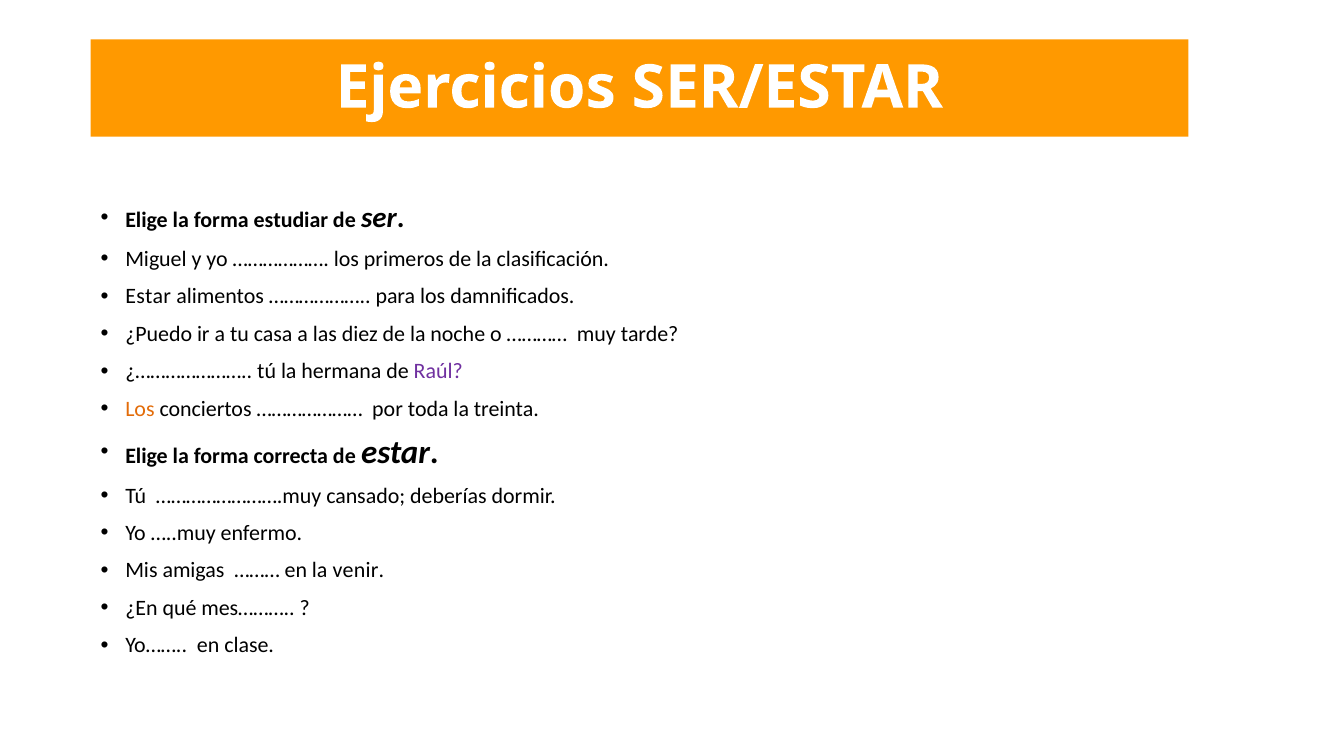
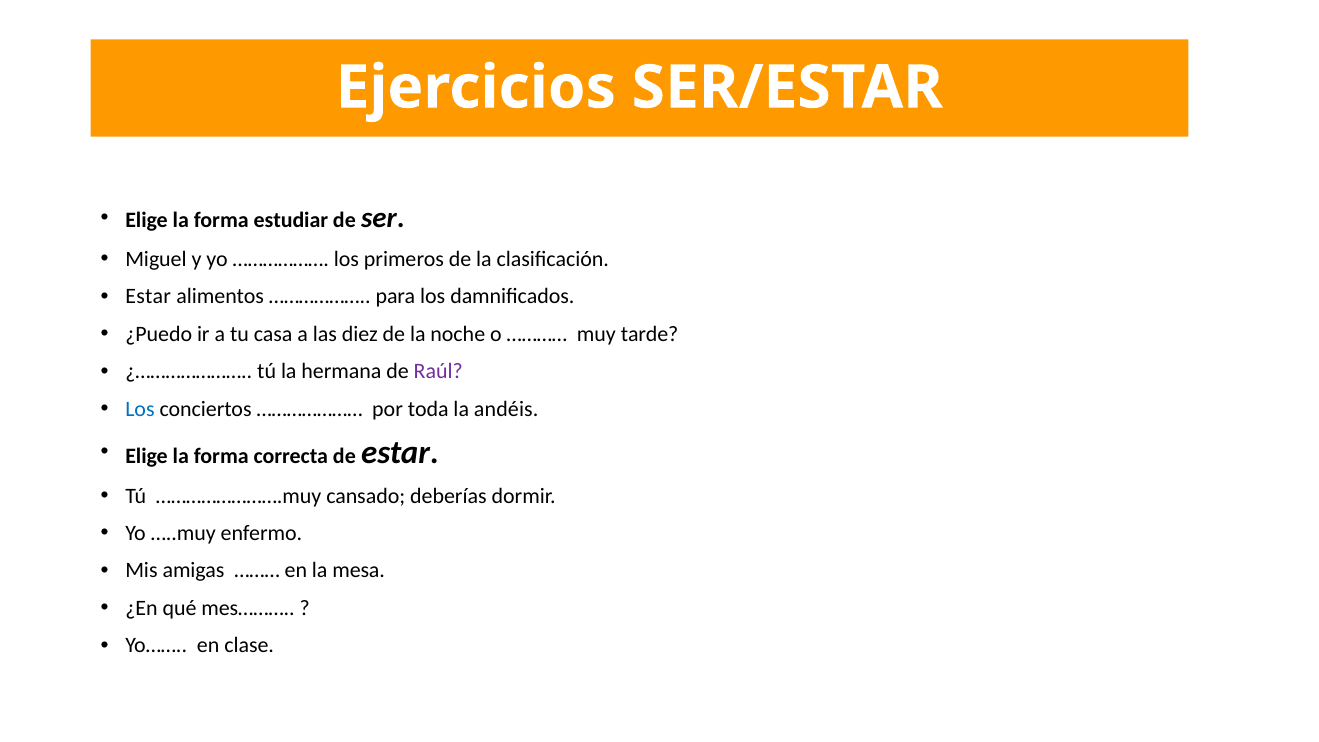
Los at (140, 409) colour: orange -> blue
treinta: treinta -> andéis
venir: venir -> mesa
